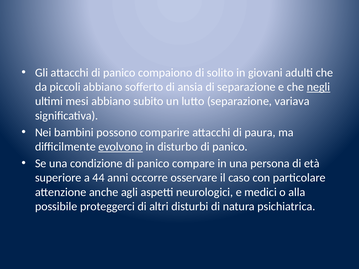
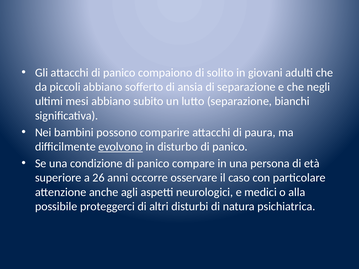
negli underline: present -> none
variava: variava -> bianchi
44: 44 -> 26
